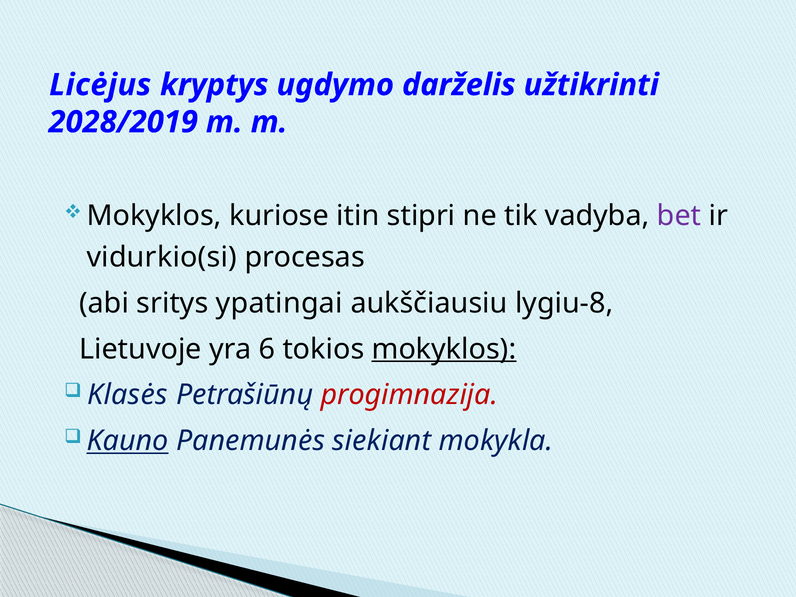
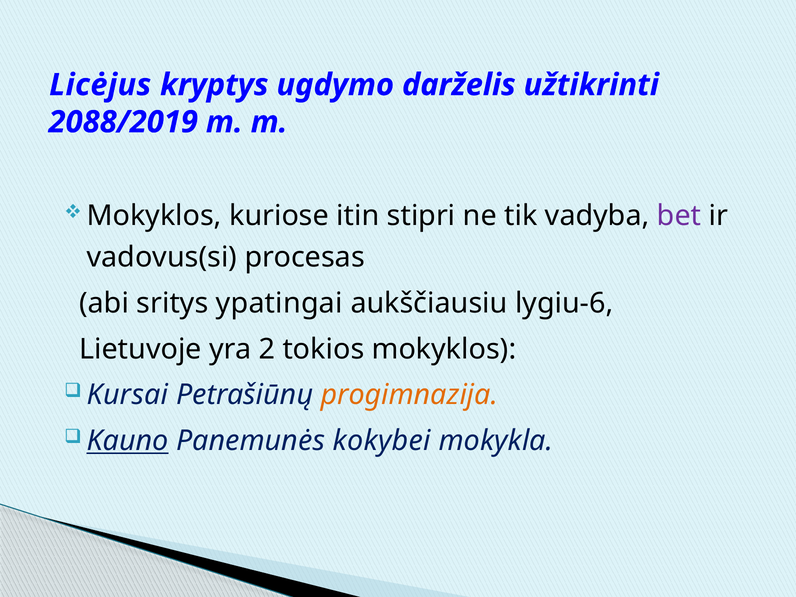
2028/2019: 2028/2019 -> 2088/2019
vidurkio(si: vidurkio(si -> vadovus(si
lygiu-8: lygiu-8 -> lygiu-6
6: 6 -> 2
mokyklos at (444, 349) underline: present -> none
Klasės: Klasės -> Kursai
progimnazija colour: red -> orange
siekiant: siekiant -> kokybei
